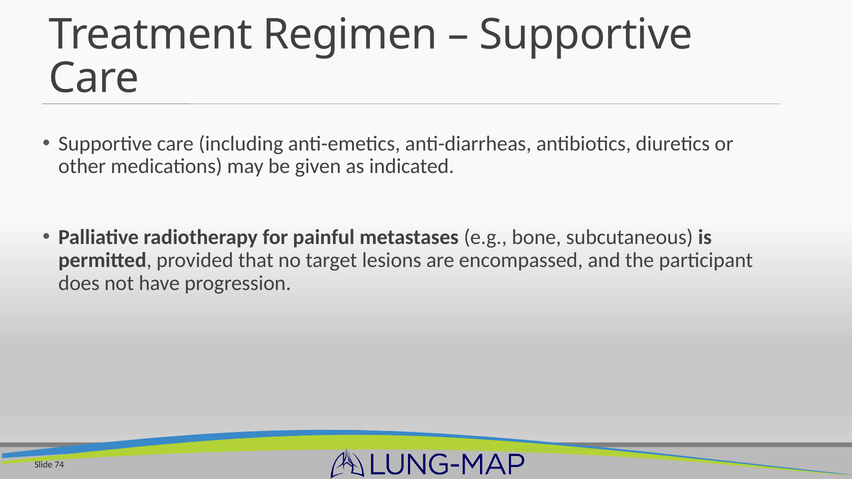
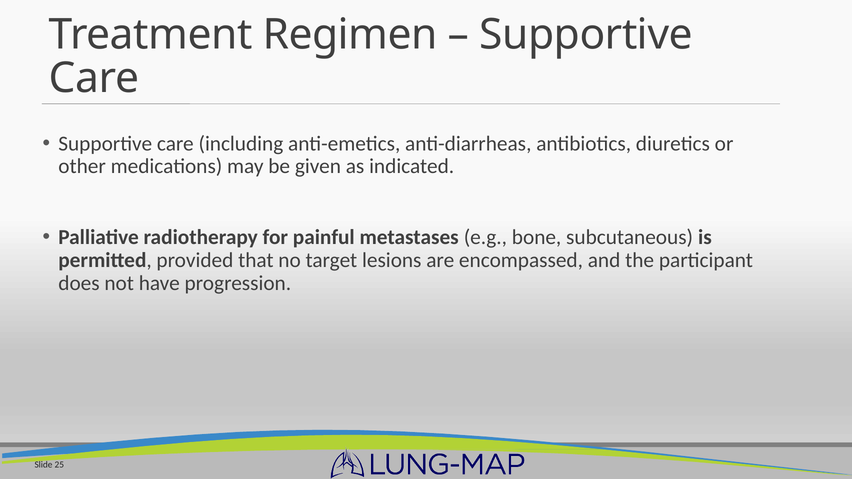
74: 74 -> 25
